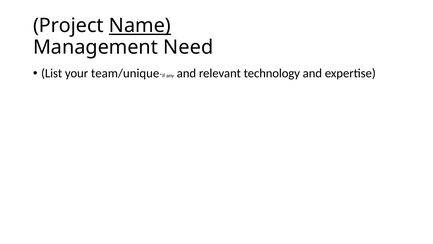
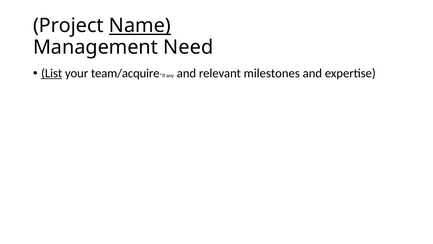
List underline: none -> present
team/unique: team/unique -> team/acquire
technology: technology -> milestones
